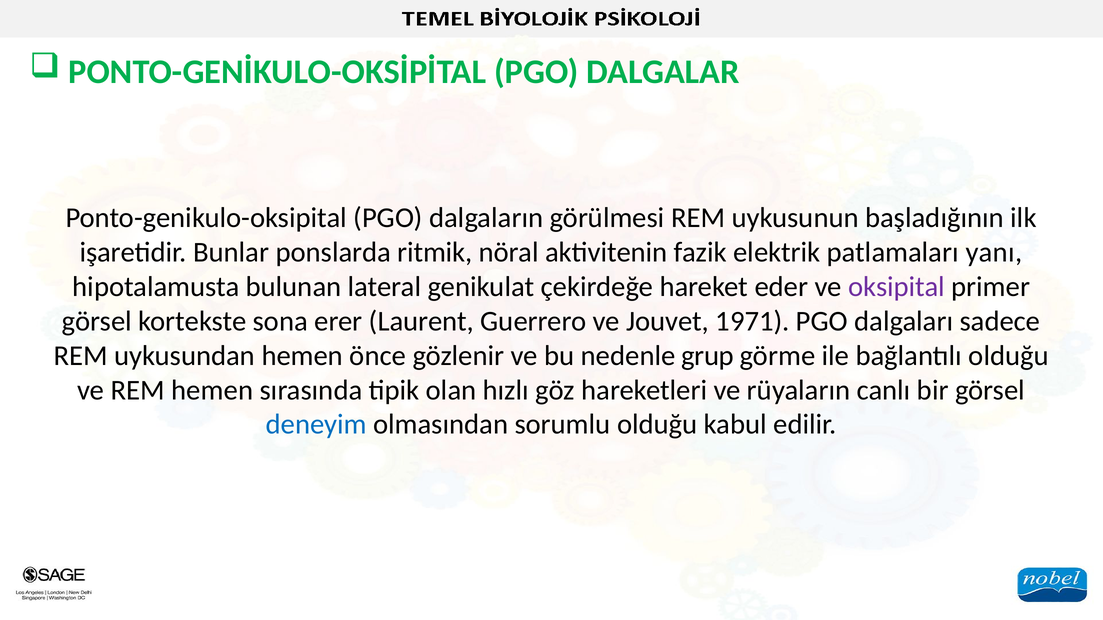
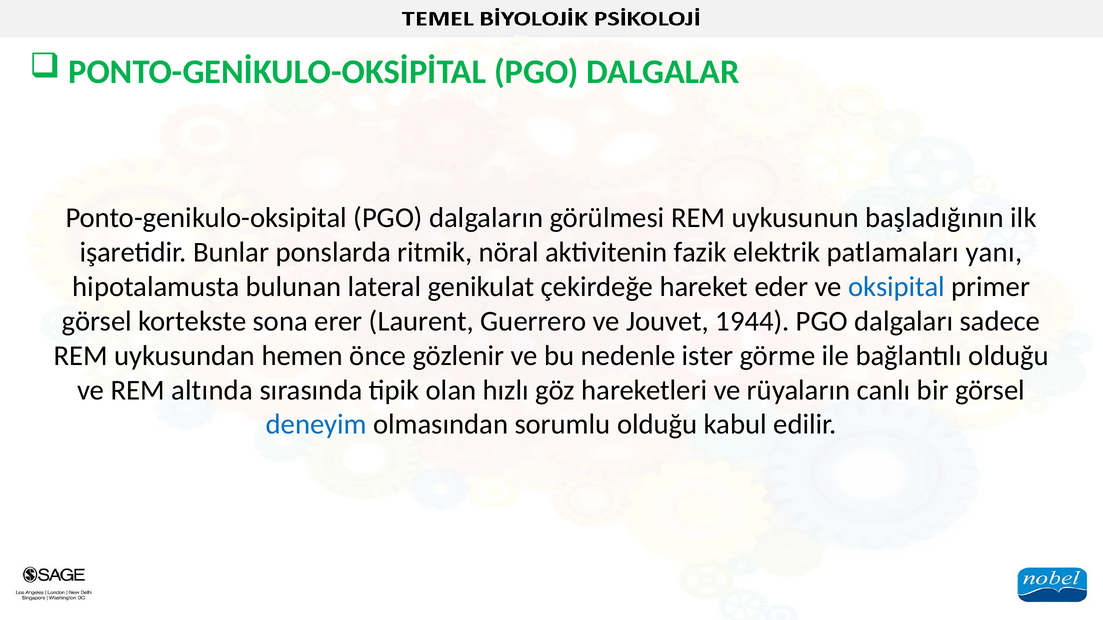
oksipital colour: purple -> blue
1971: 1971 -> 1944
grup: grup -> ister
REM hemen: hemen -> altında
